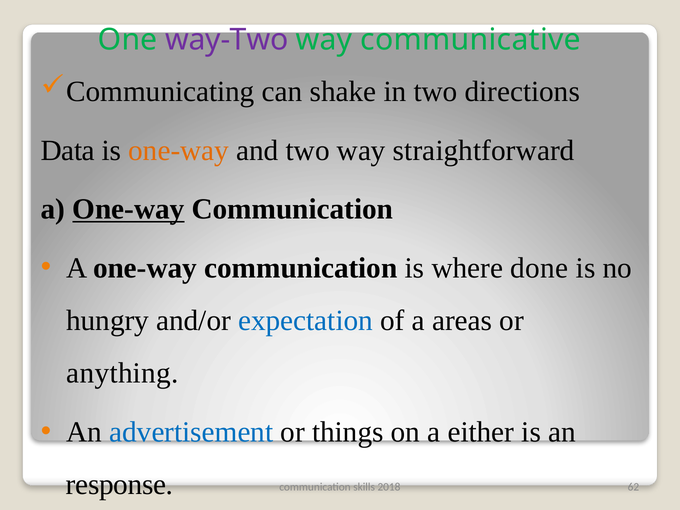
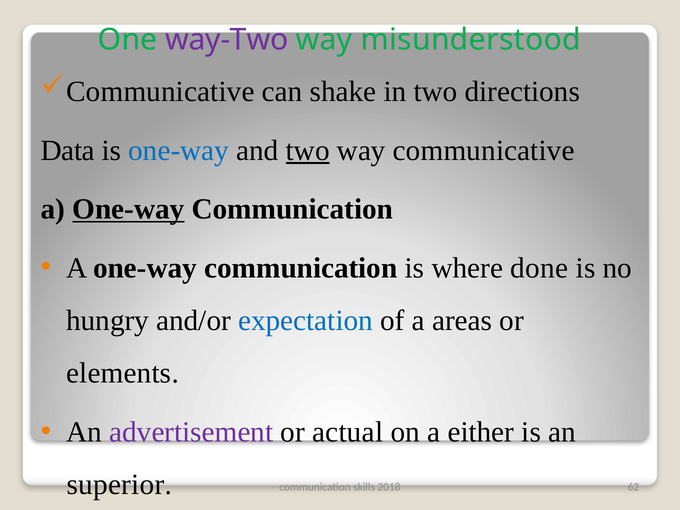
communicative: communicative -> misunderstood
Communicating at (160, 92): Communicating -> Communicative
one-way at (179, 150) colour: orange -> blue
two at (308, 150) underline: none -> present
way straightforward: straightforward -> communicative
anything: anything -> elements
advertisement colour: blue -> purple
things: things -> actual
response: response -> superior
